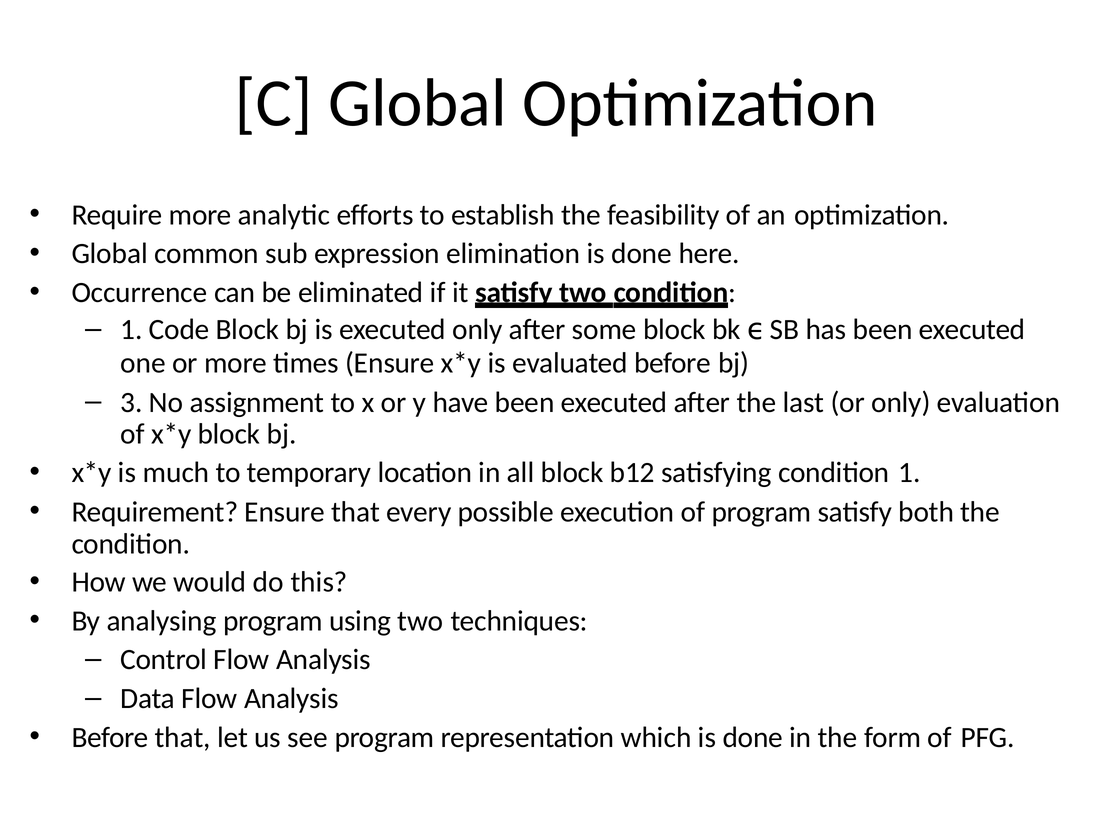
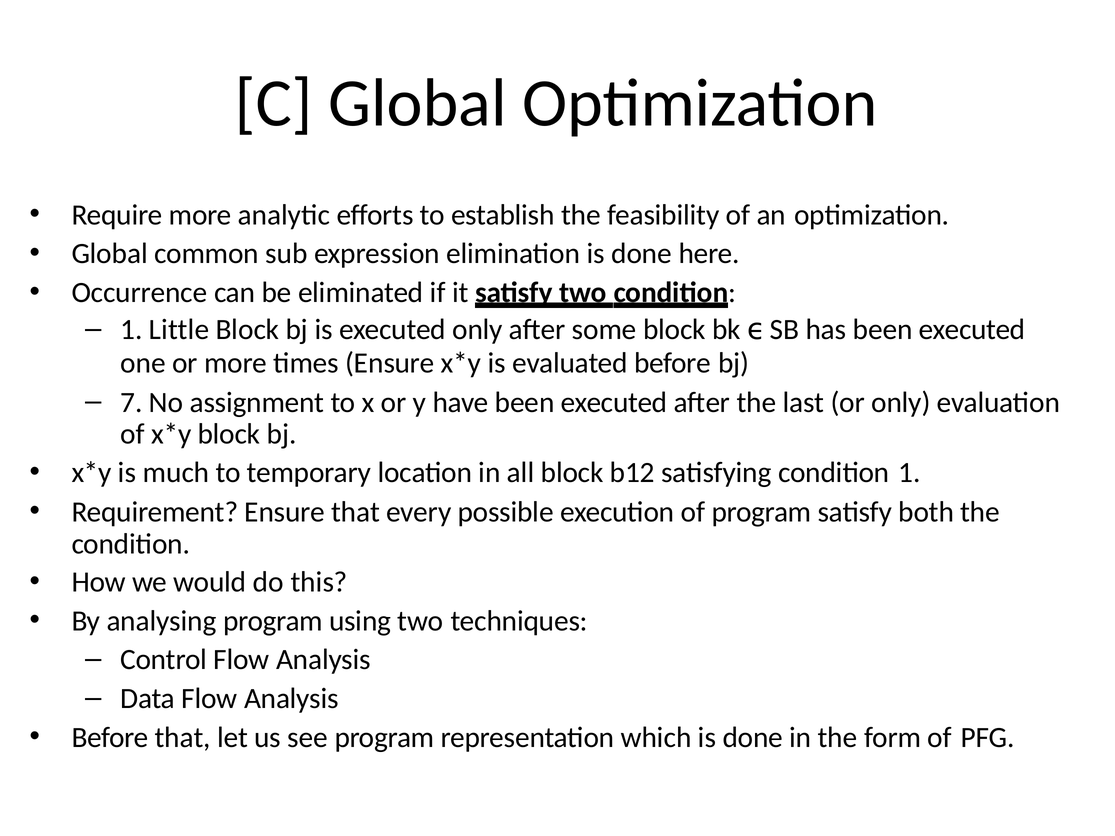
Code: Code -> Little
3: 3 -> 7
